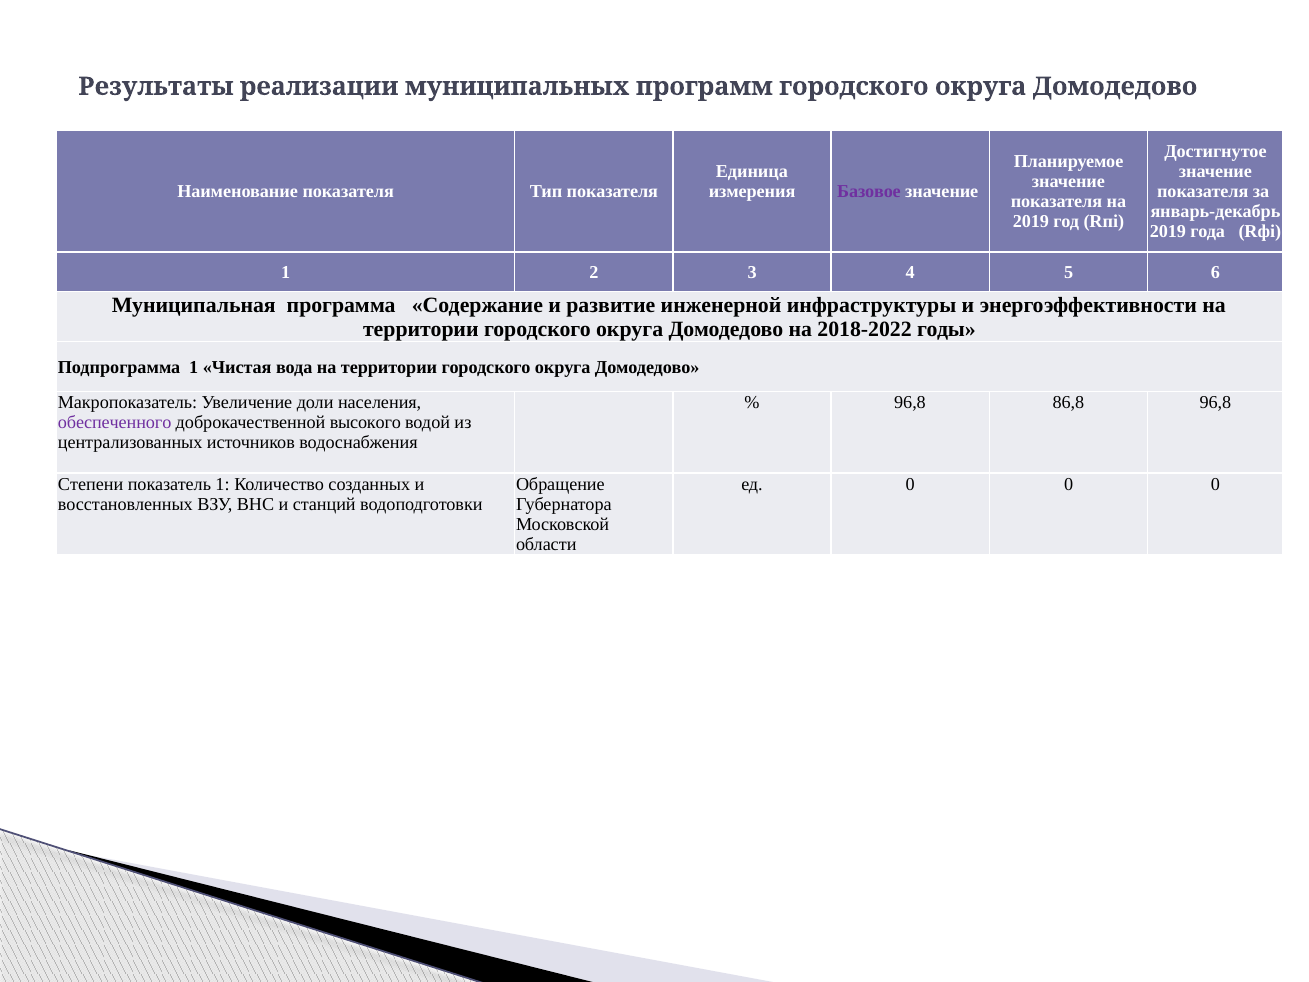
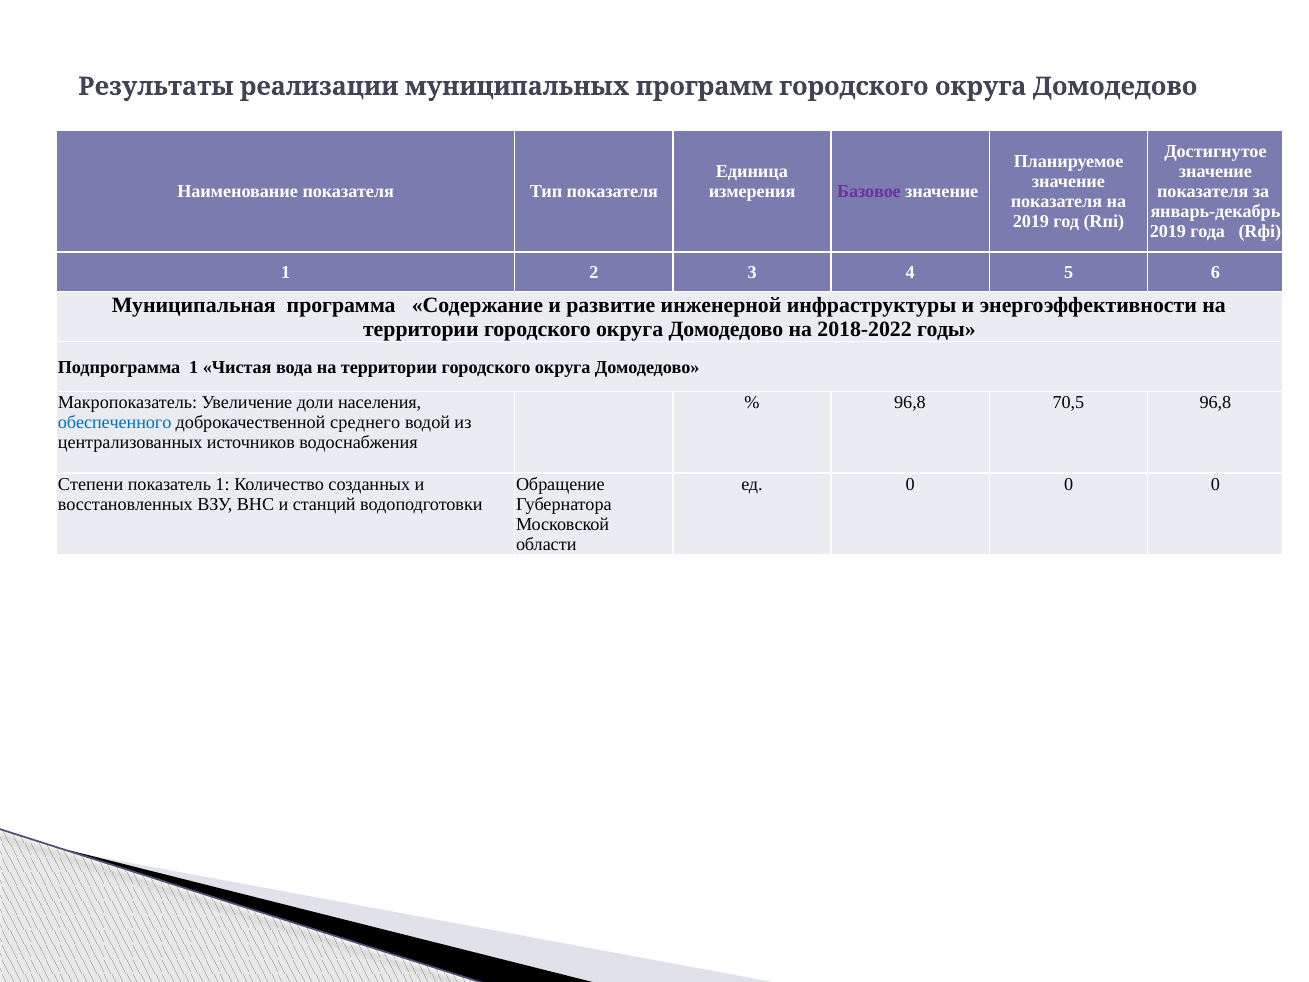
86,8: 86,8 -> 70,5
обеспеченного colour: purple -> blue
высокого: высокого -> среднего
